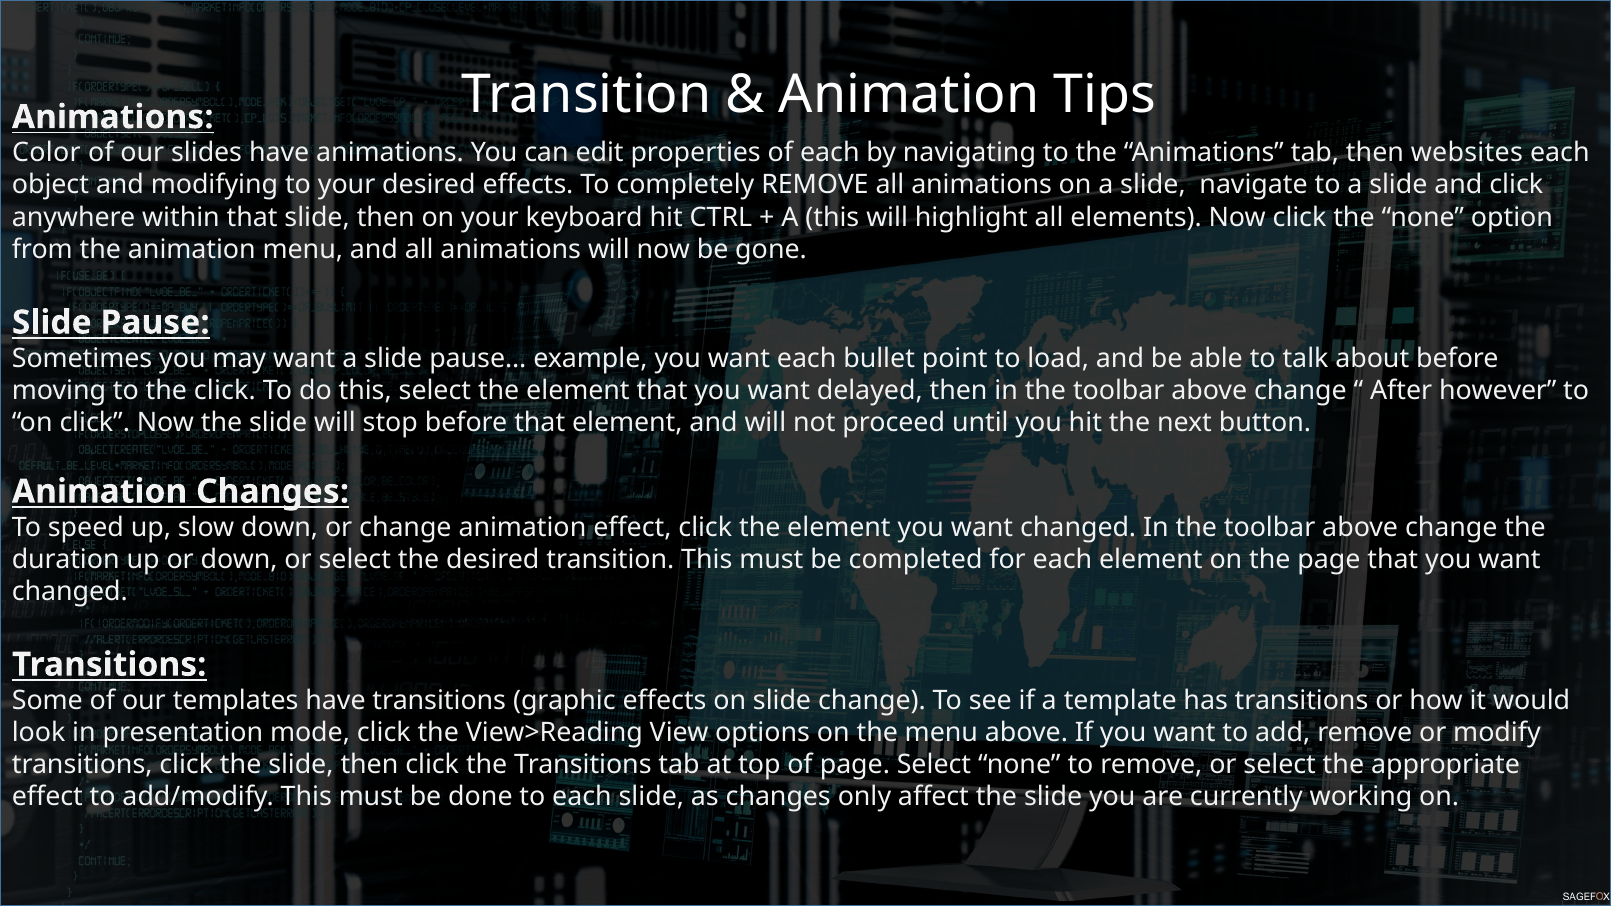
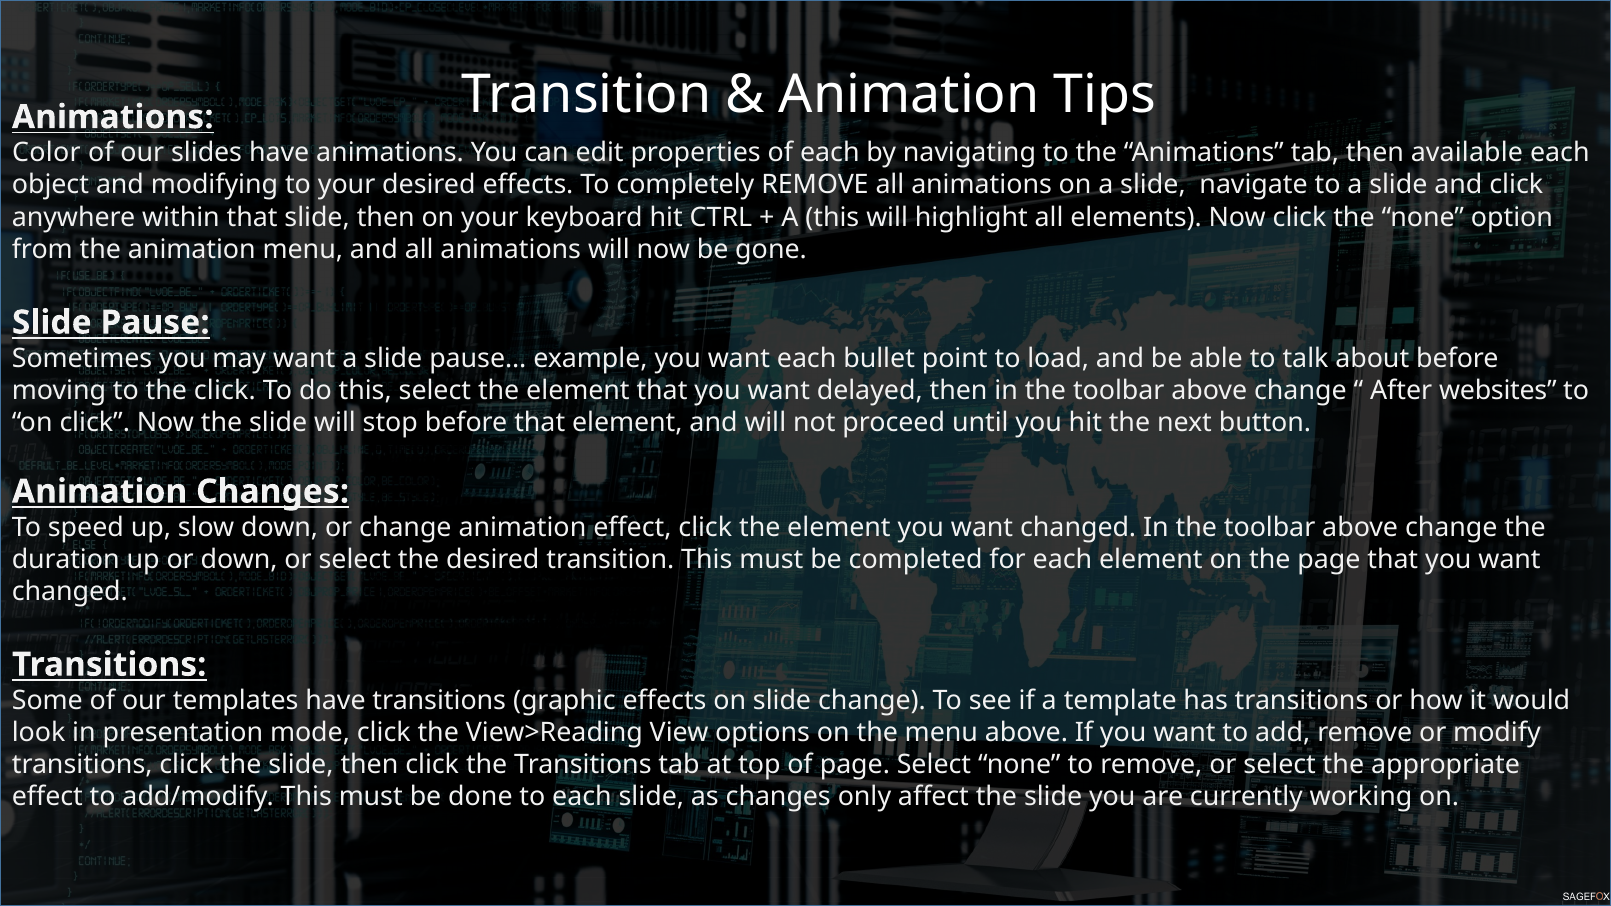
websites: websites -> available
however: however -> websites
